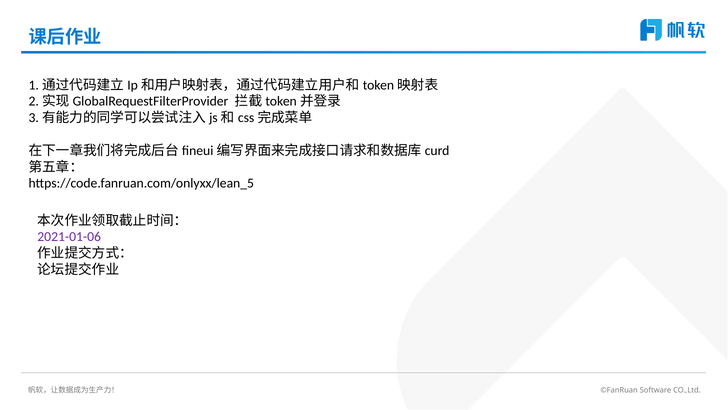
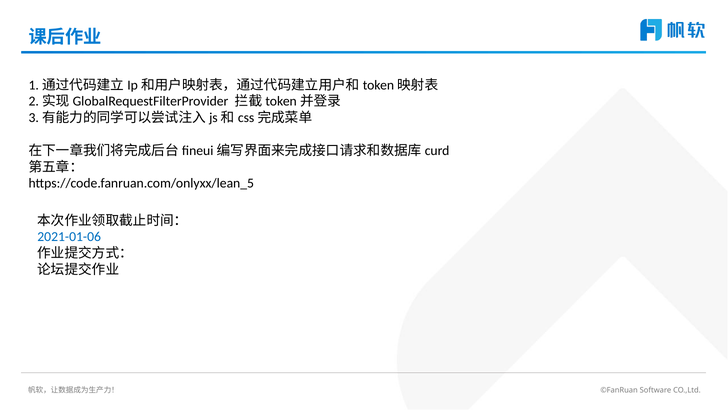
2021-01-06 colour: purple -> blue
